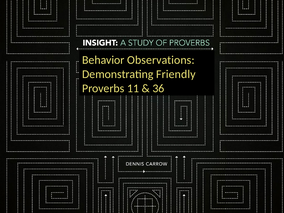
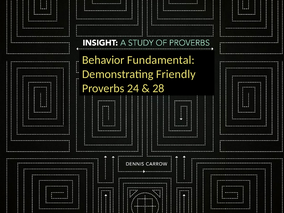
Observations: Observations -> Fundamental
11: 11 -> 24
36: 36 -> 28
